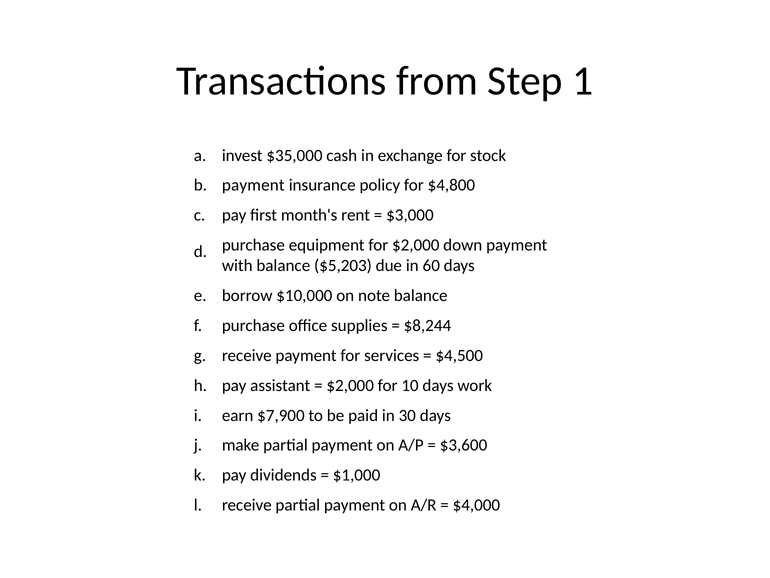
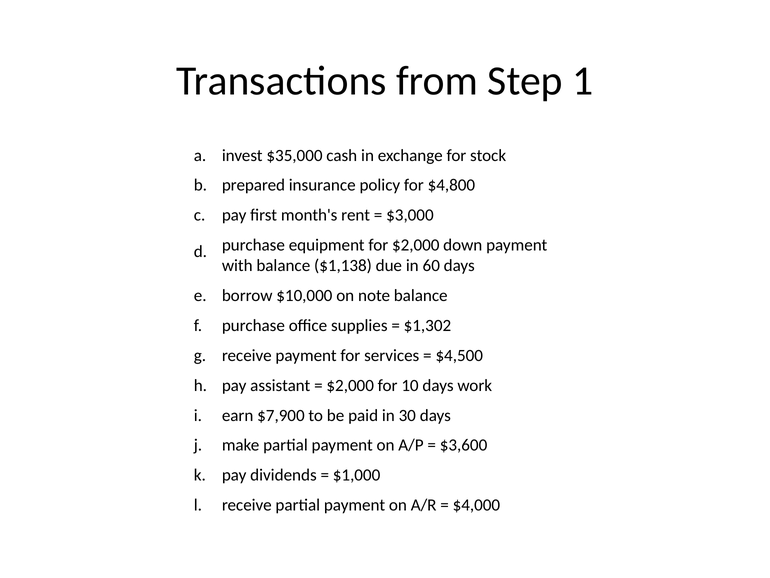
b payment: payment -> prepared
$5,203: $5,203 -> $1,138
$8,244: $8,244 -> $1,302
